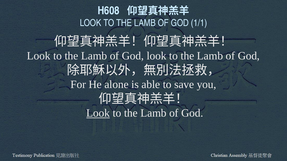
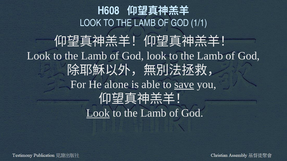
save underline: none -> present
